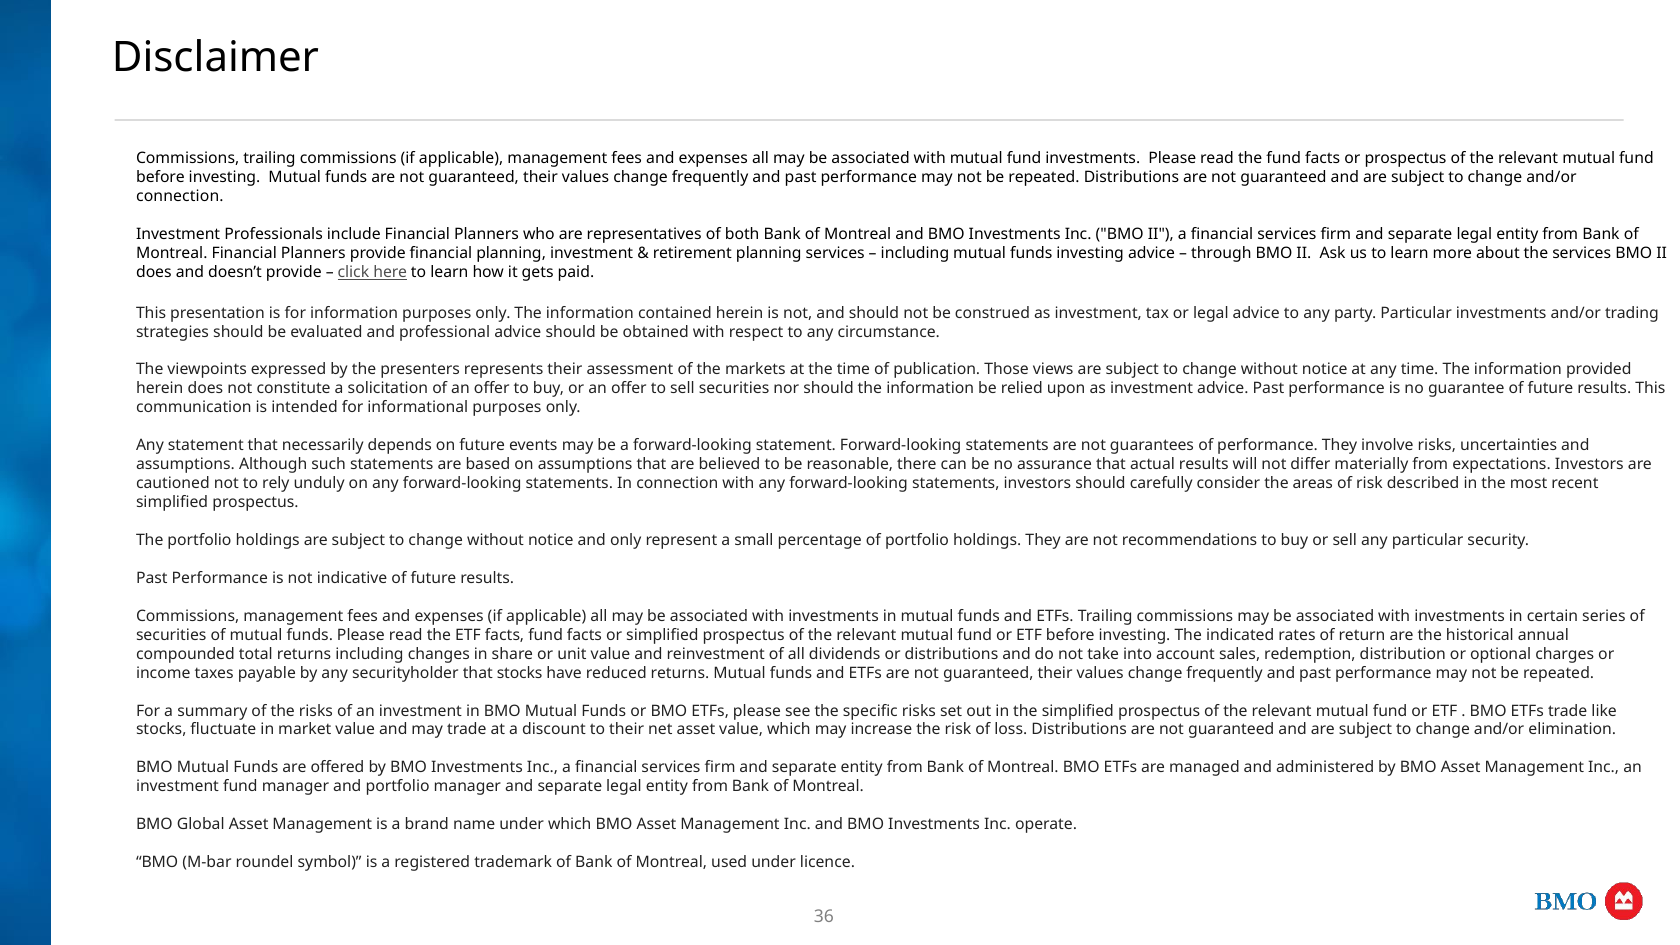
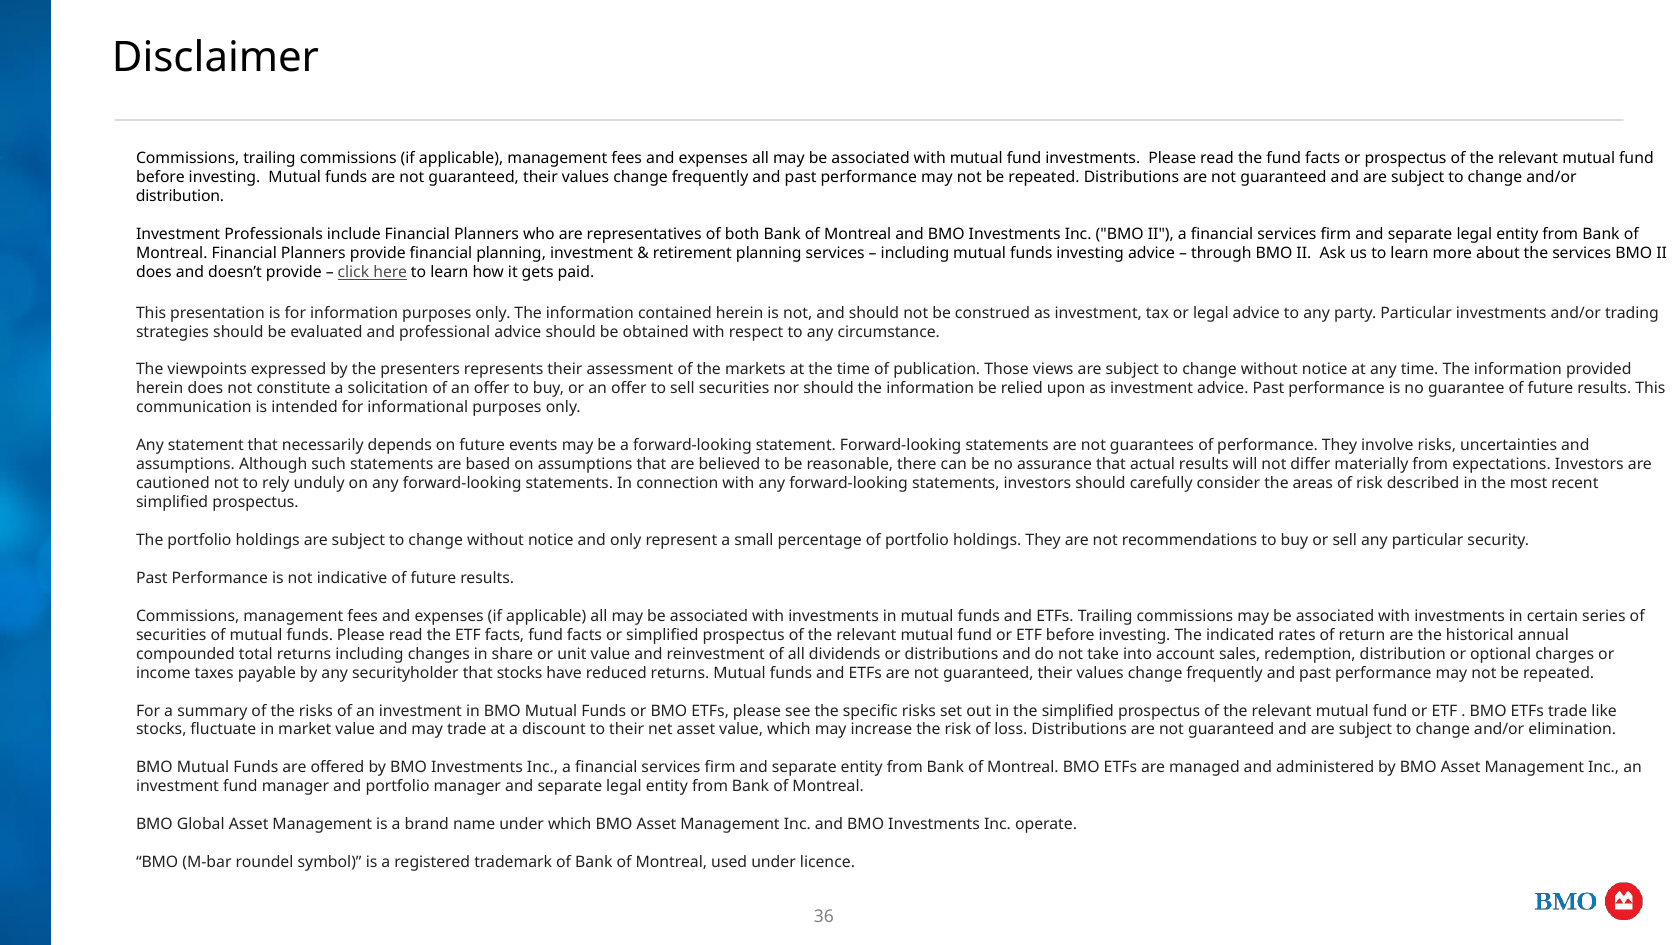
connection at (180, 197): connection -> distribution
